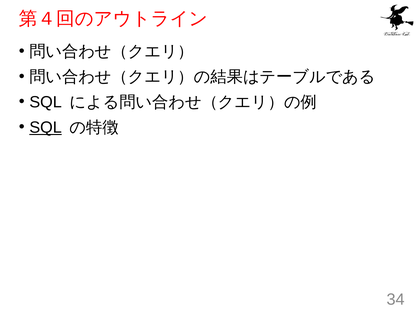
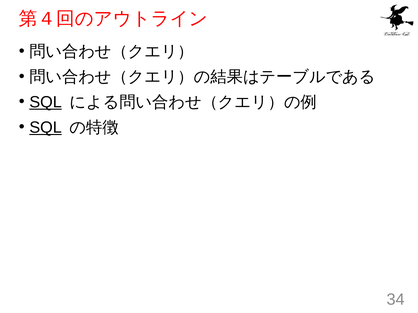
SQL at (46, 102) underline: none -> present
